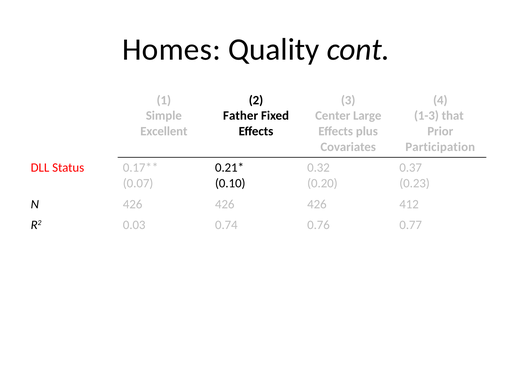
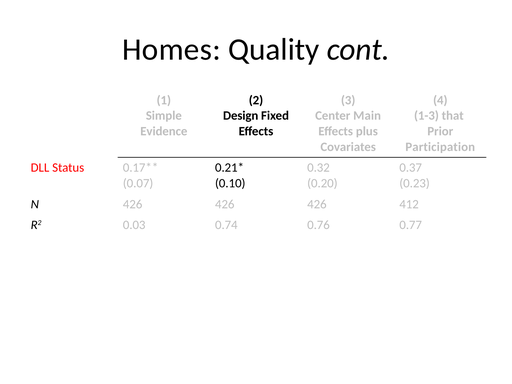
Father: Father -> Design
Large: Large -> Main
Excellent: Excellent -> Evidence
